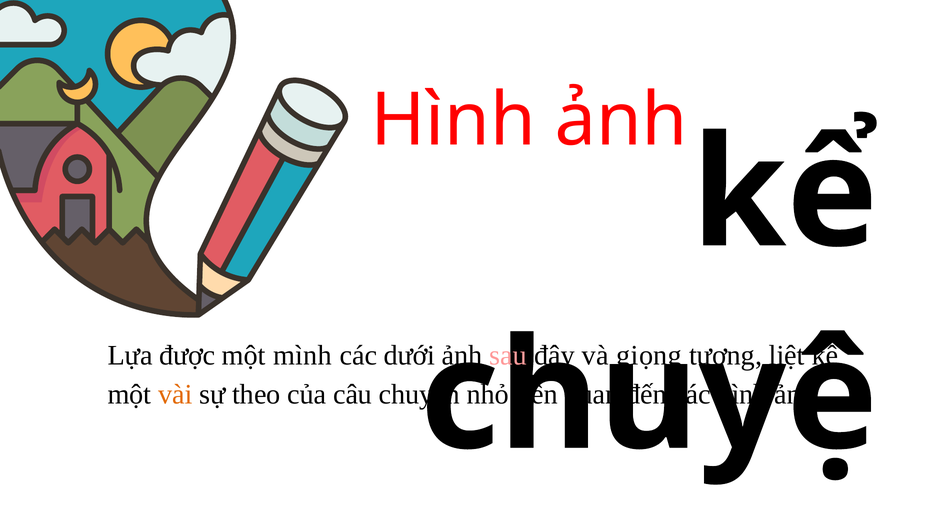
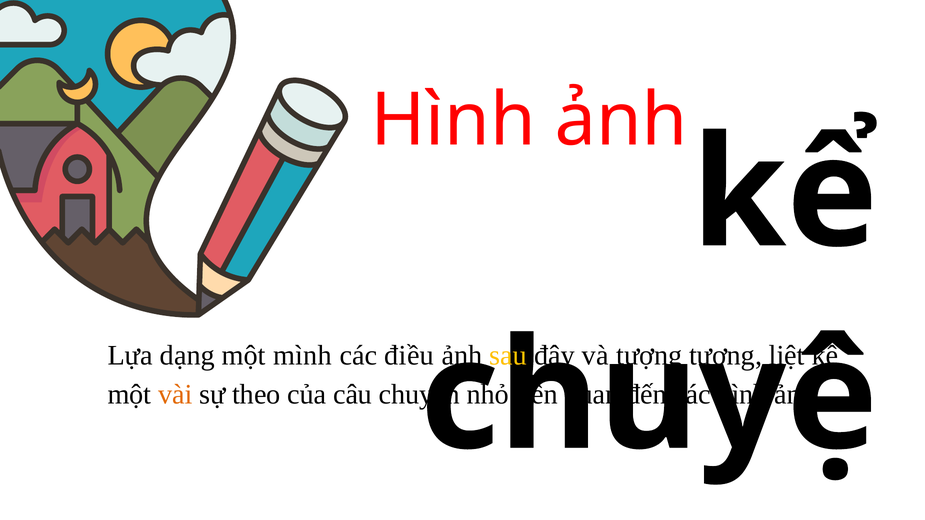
được: được -> dạng
dưới: dưới -> điều
sau colour: pink -> yellow
và giọng: giọng -> tượng
